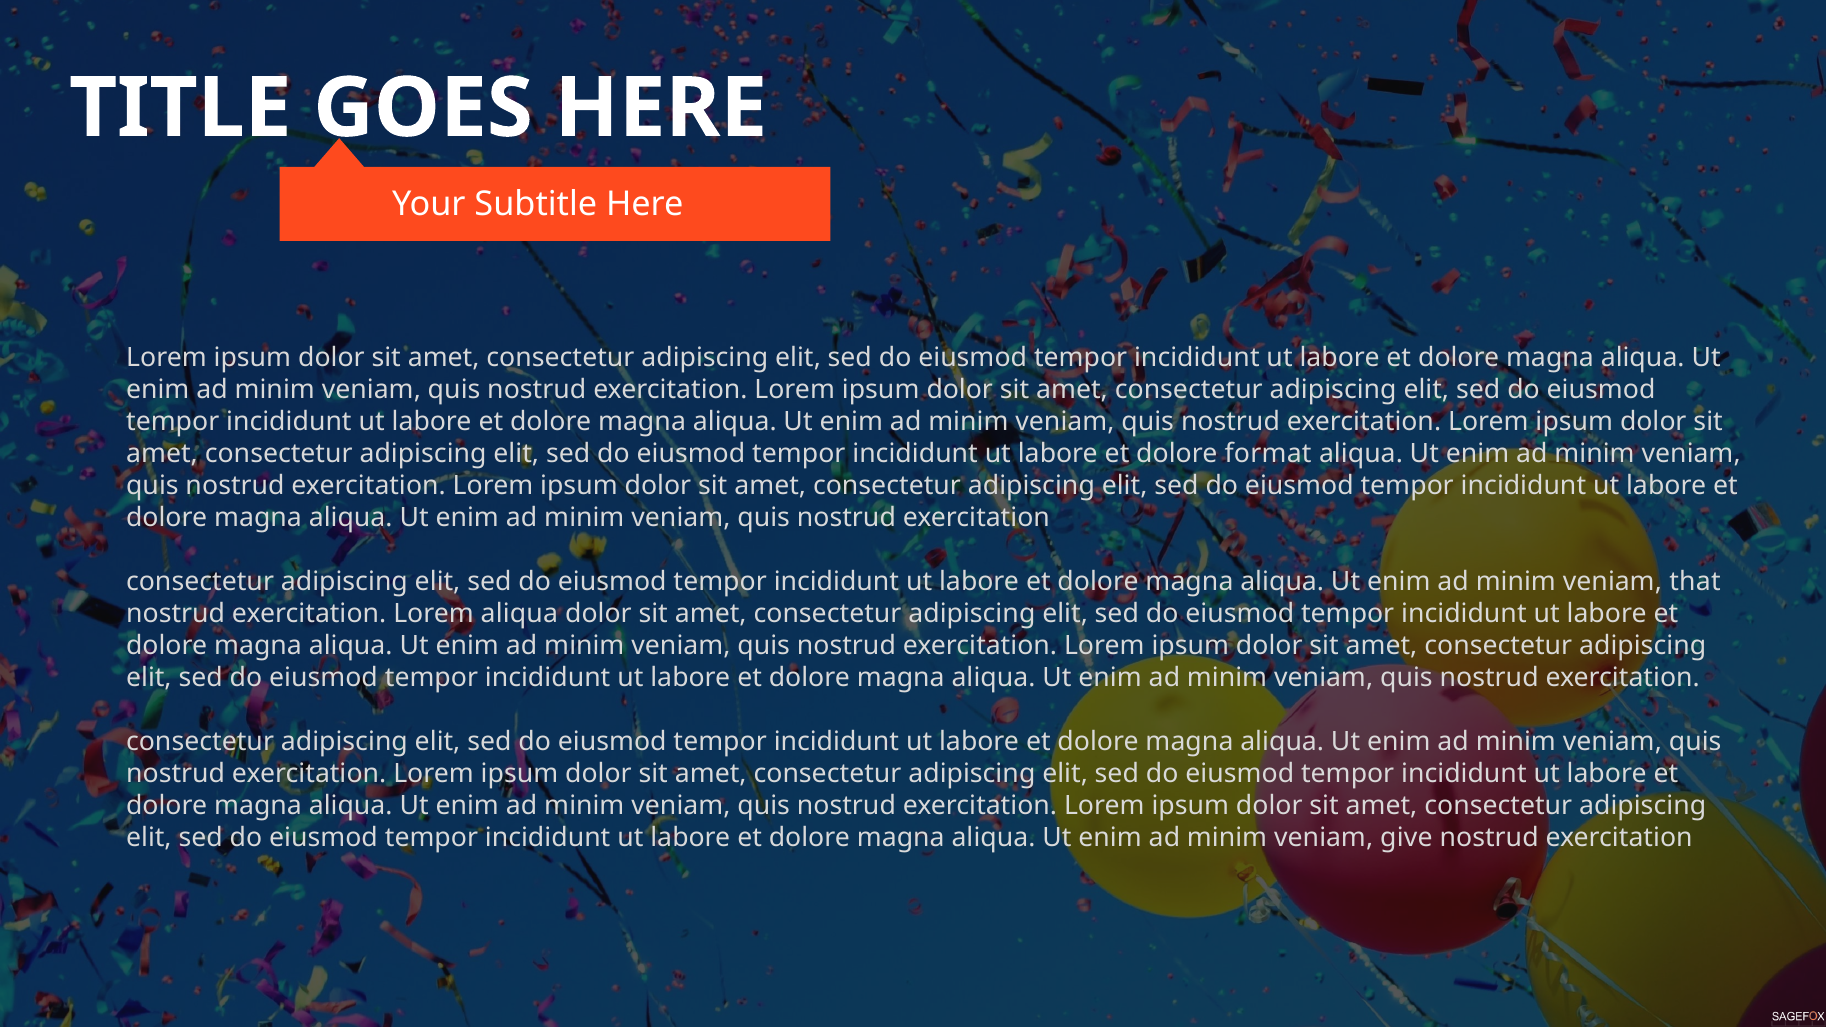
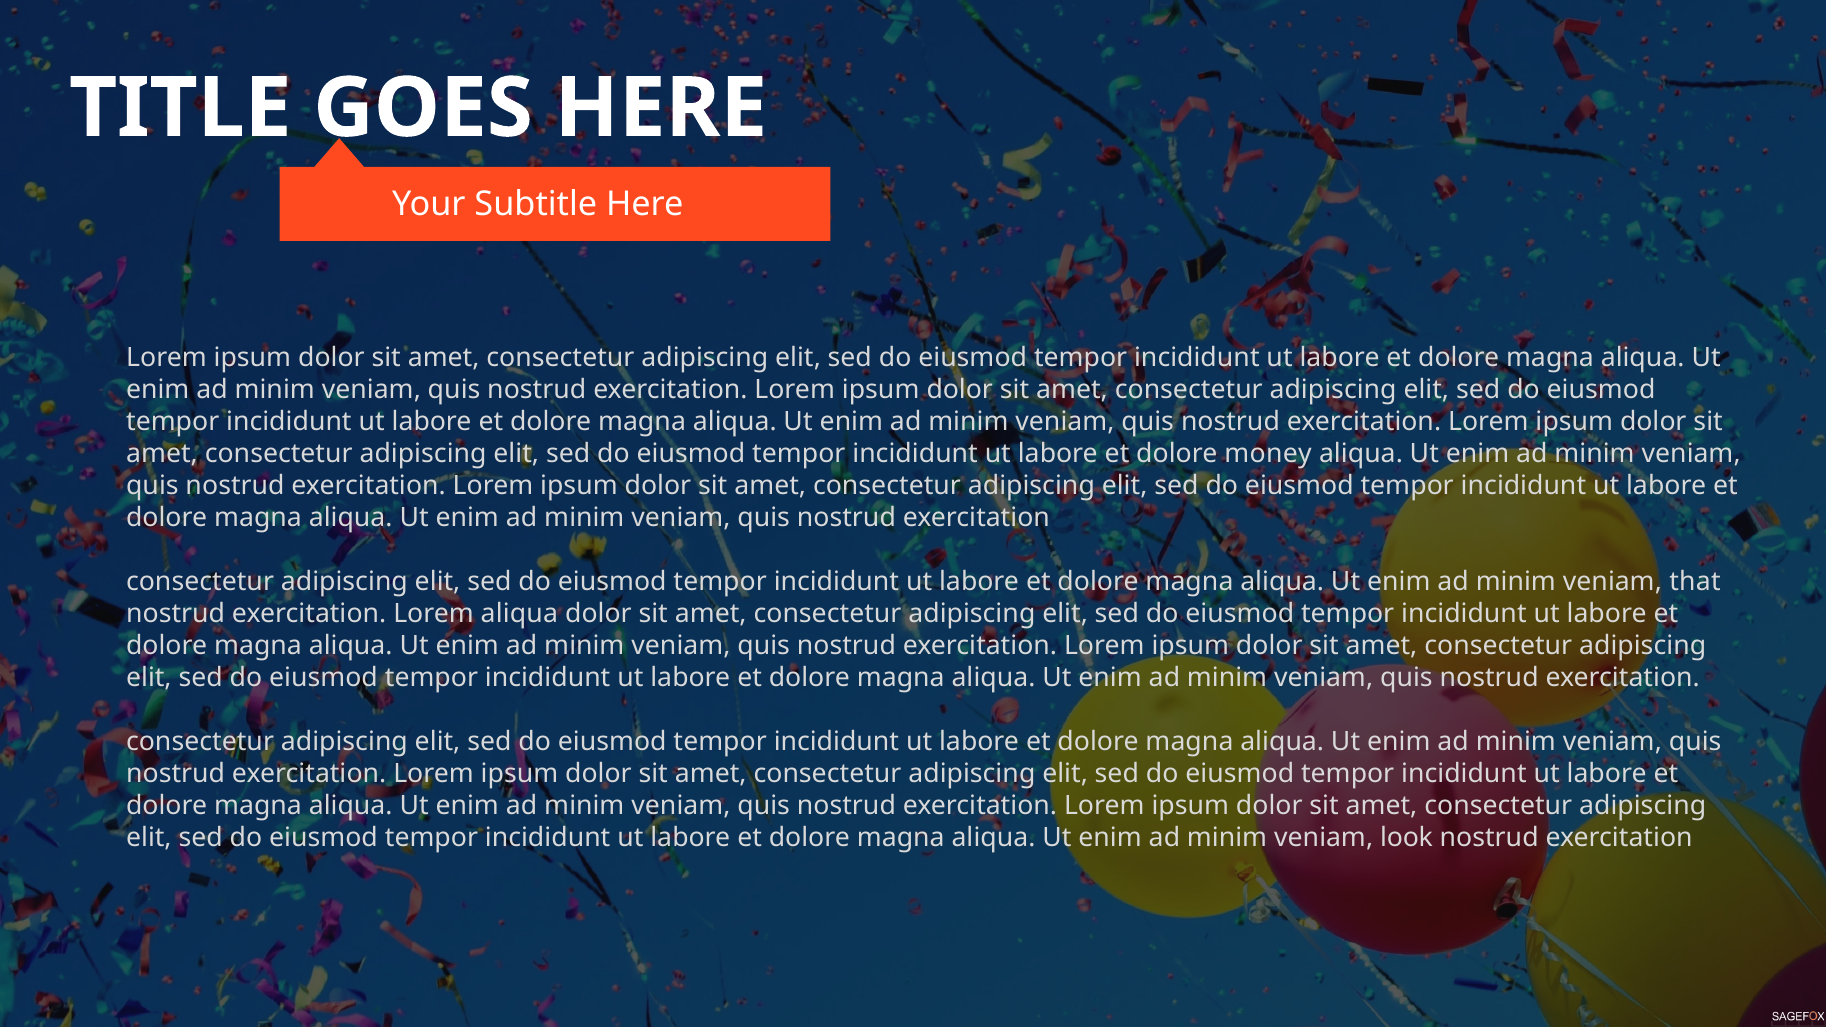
format: format -> money
give: give -> look
